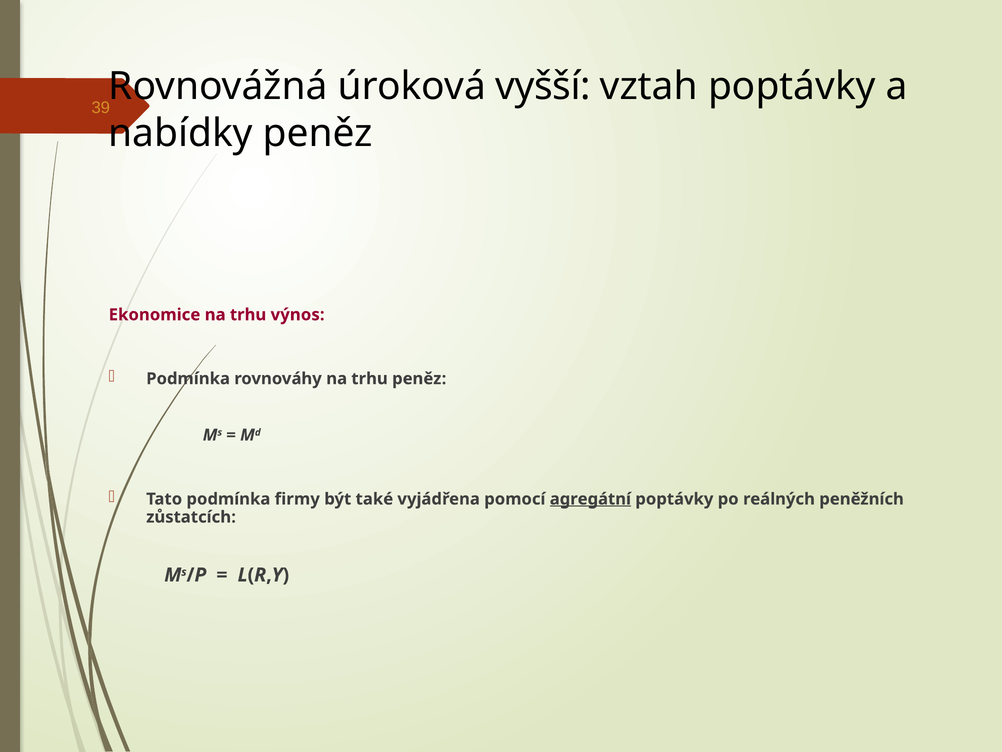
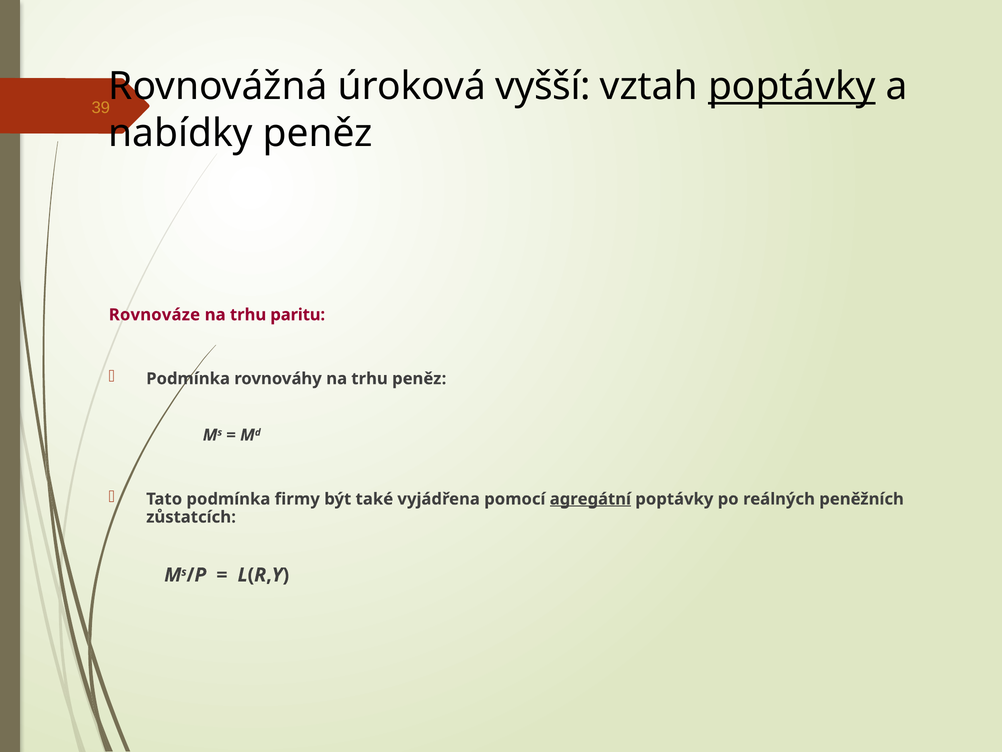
poptávky at (792, 86) underline: none -> present
Ekonomice: Ekonomice -> Rovnováze
výnos: výnos -> paritu
